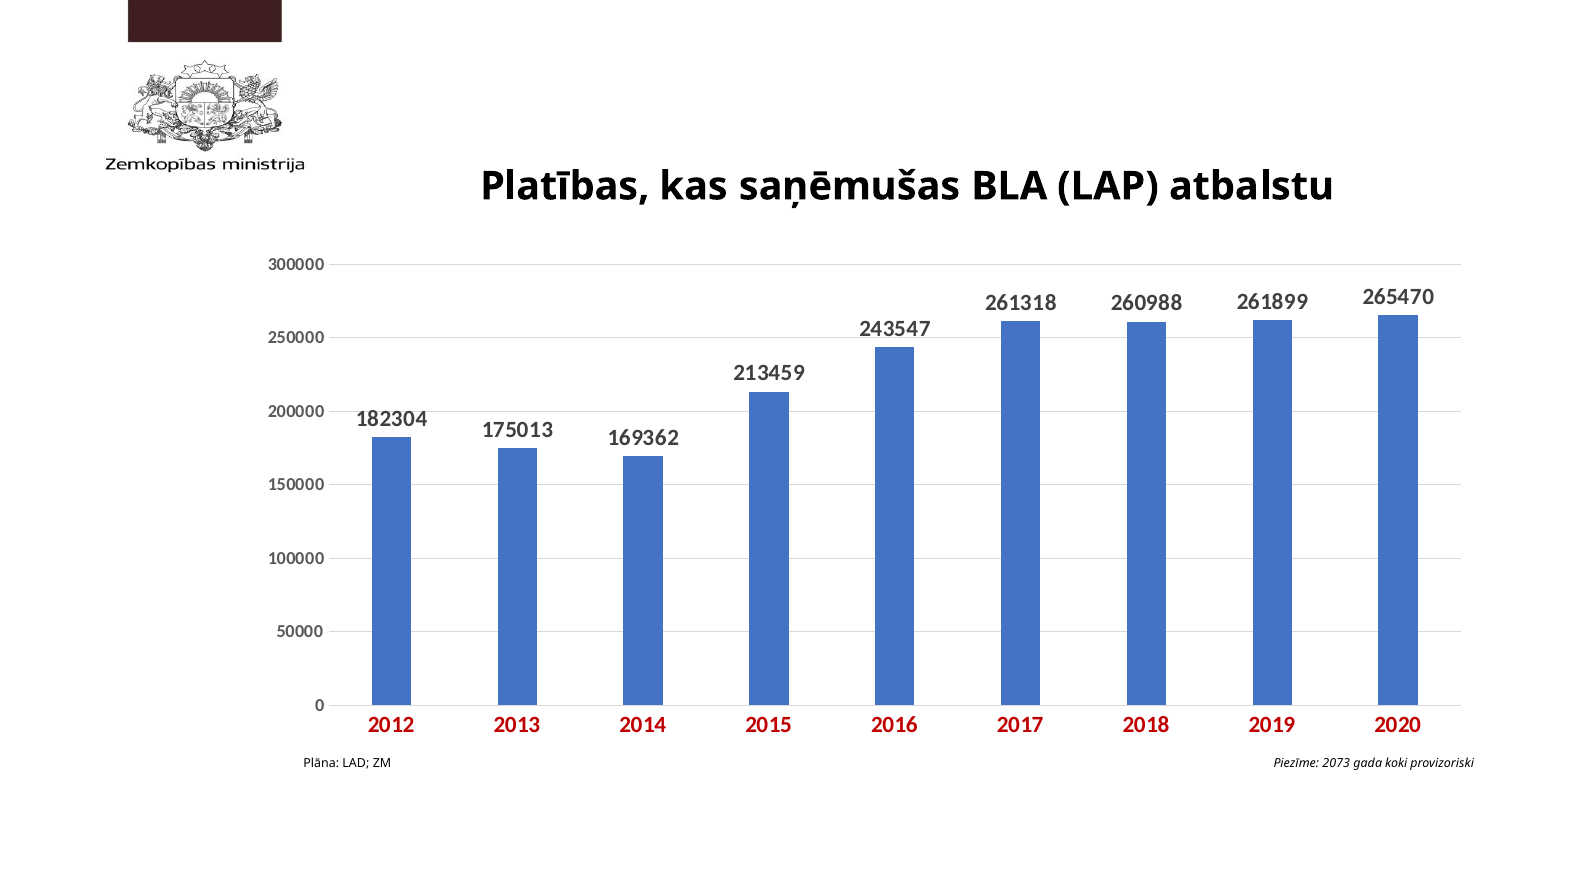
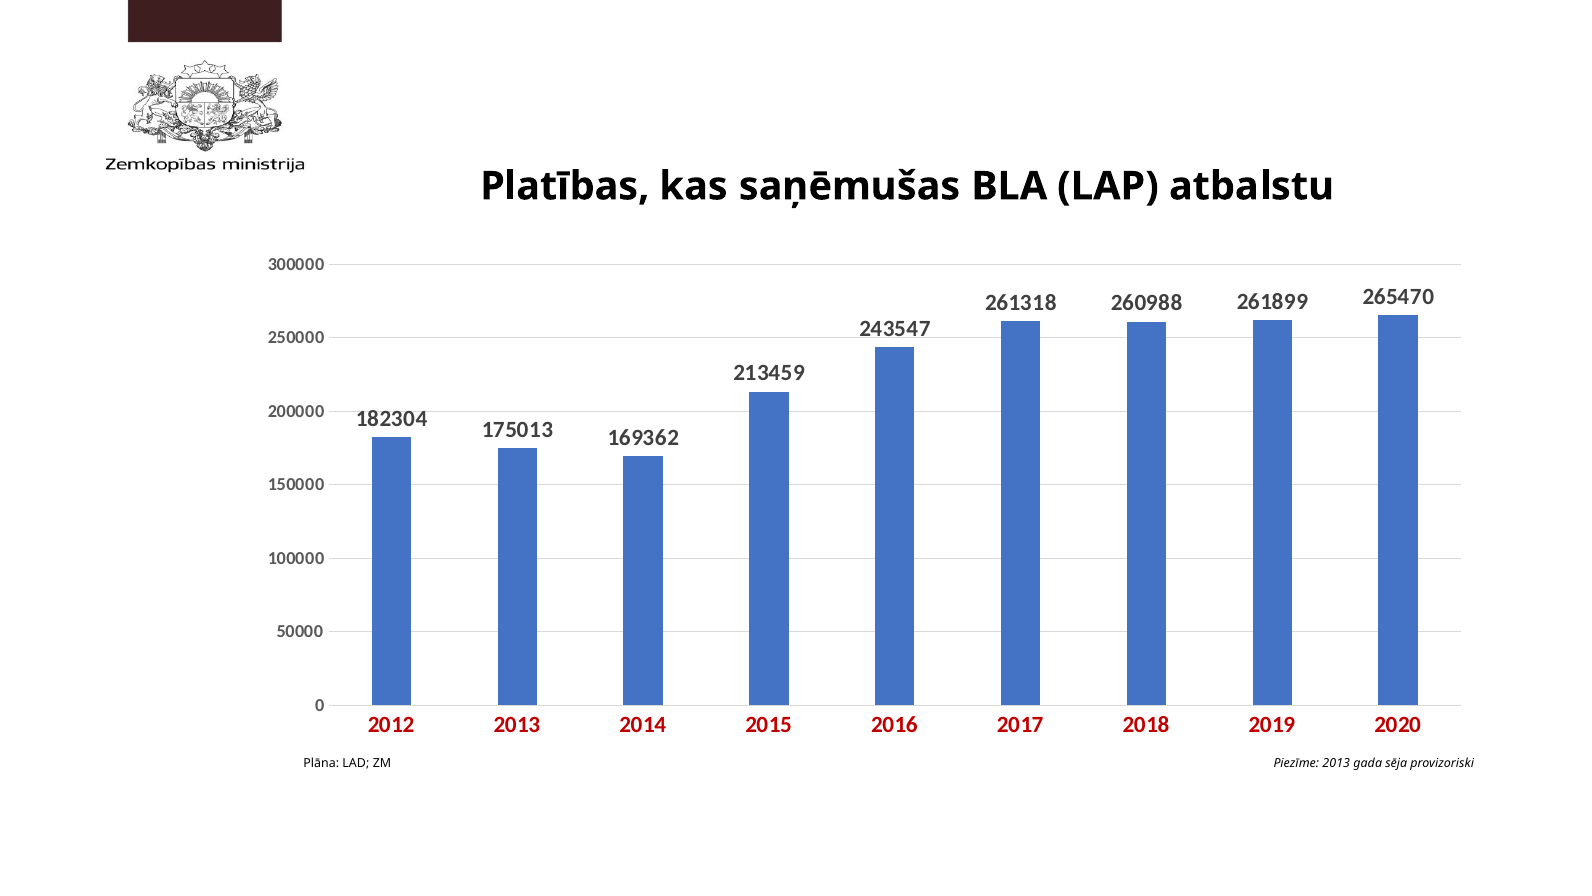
Piezīme 2073: 2073 -> 2013
koki: koki -> sēja
